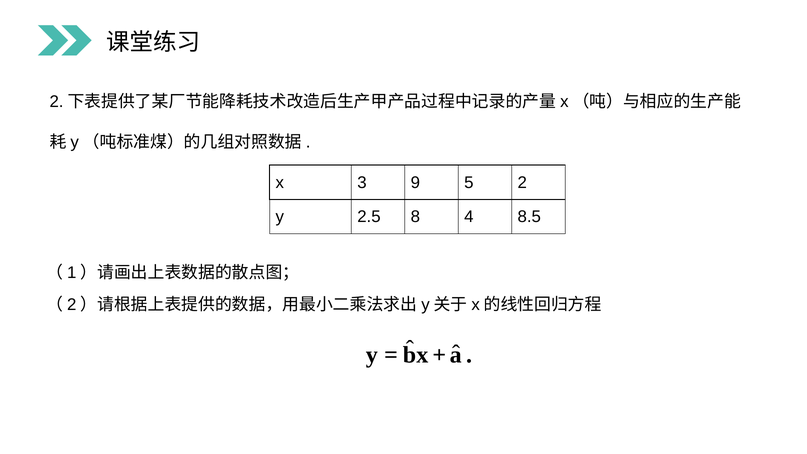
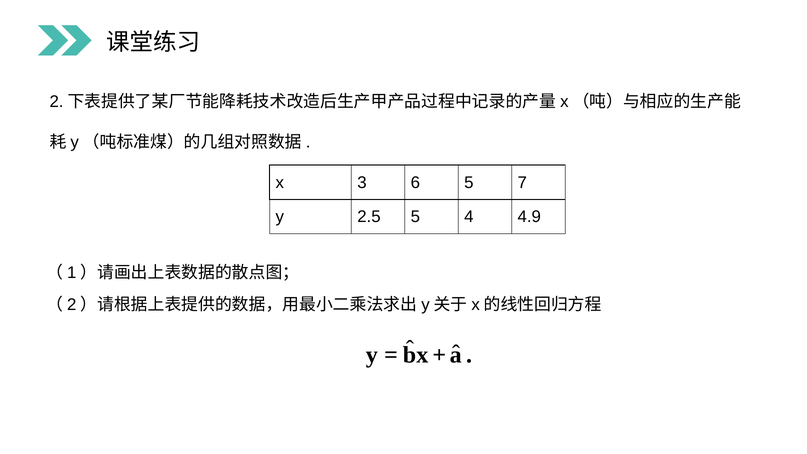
9: 9 -> 6
2: 2 -> 7
2.5 8: 8 -> 5
8.5: 8.5 -> 4.9
